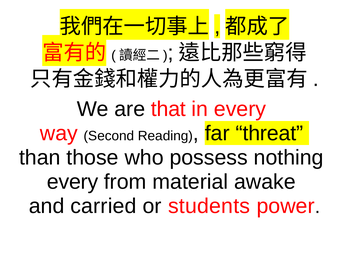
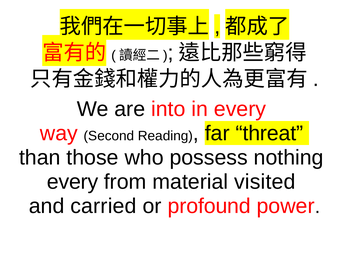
that: that -> into
awake: awake -> visited
students: students -> profound
